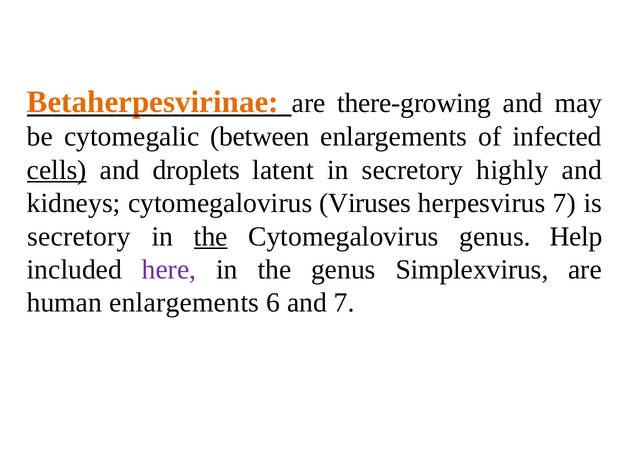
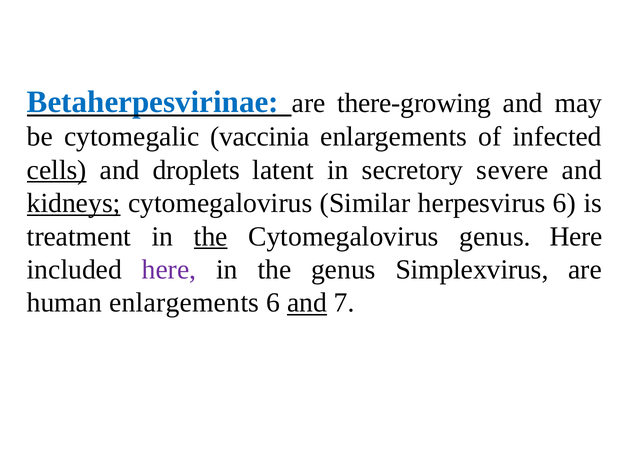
Betaherpesvirinae colour: orange -> blue
between: between -> vaccinia
highly: highly -> severe
kidneys underline: none -> present
Viruses: Viruses -> Similar
herpesvirus 7: 7 -> 6
secretory at (79, 236): secretory -> treatment
genus Help: Help -> Here
and at (307, 303) underline: none -> present
